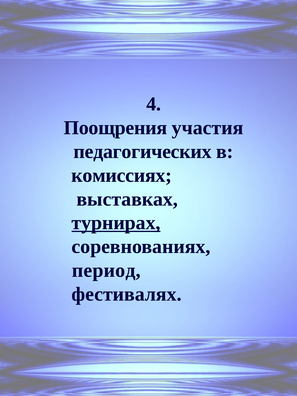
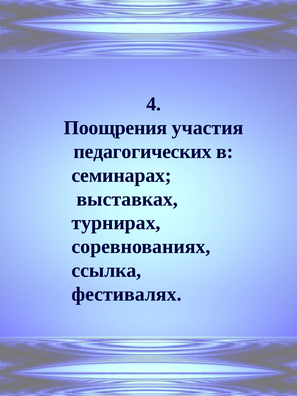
комиссиях: комиссиях -> семинарах
турнирах underline: present -> none
период: период -> ссылка
